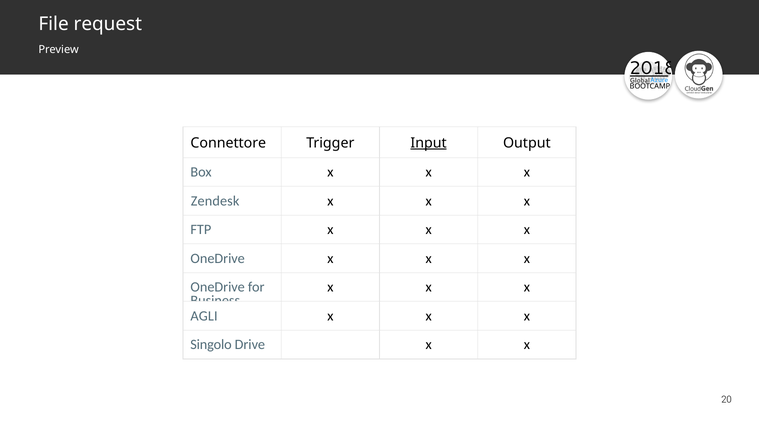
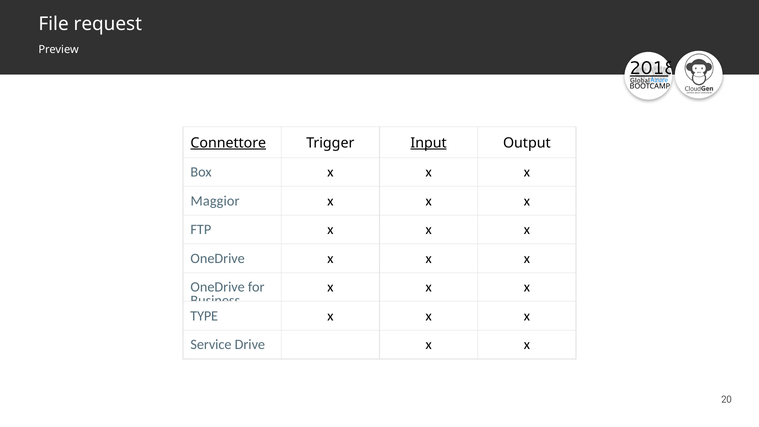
Connettore underline: none -> present
Zendesk: Zendesk -> Maggior
AGLI: AGLI -> TYPE
Singolo: Singolo -> Service
